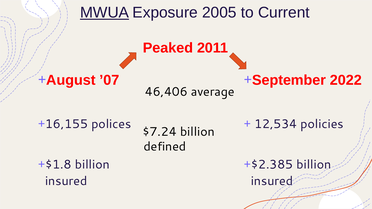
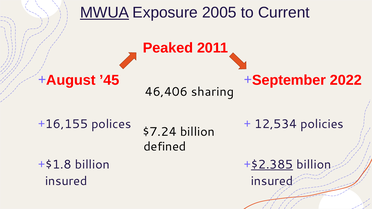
’07: ’07 -> ’45
average: average -> sharing
$2.385 underline: none -> present
